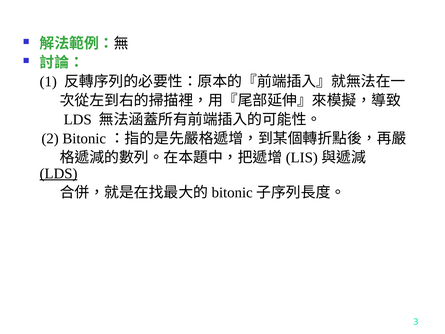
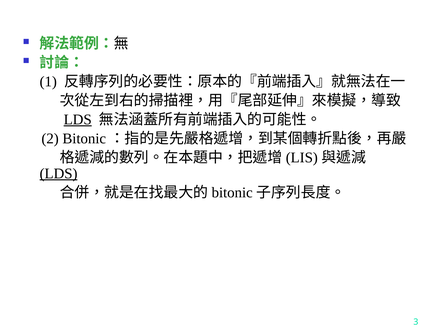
LDS at (78, 119) underline: none -> present
